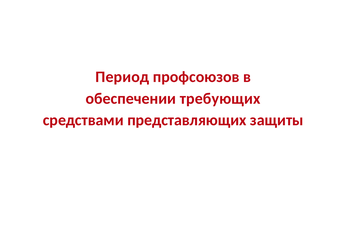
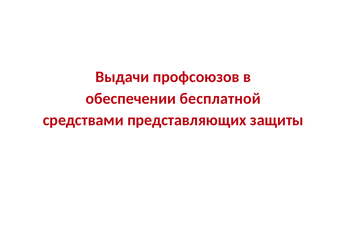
Период: Период -> Выдачи
требующих: требующих -> бесплатной
